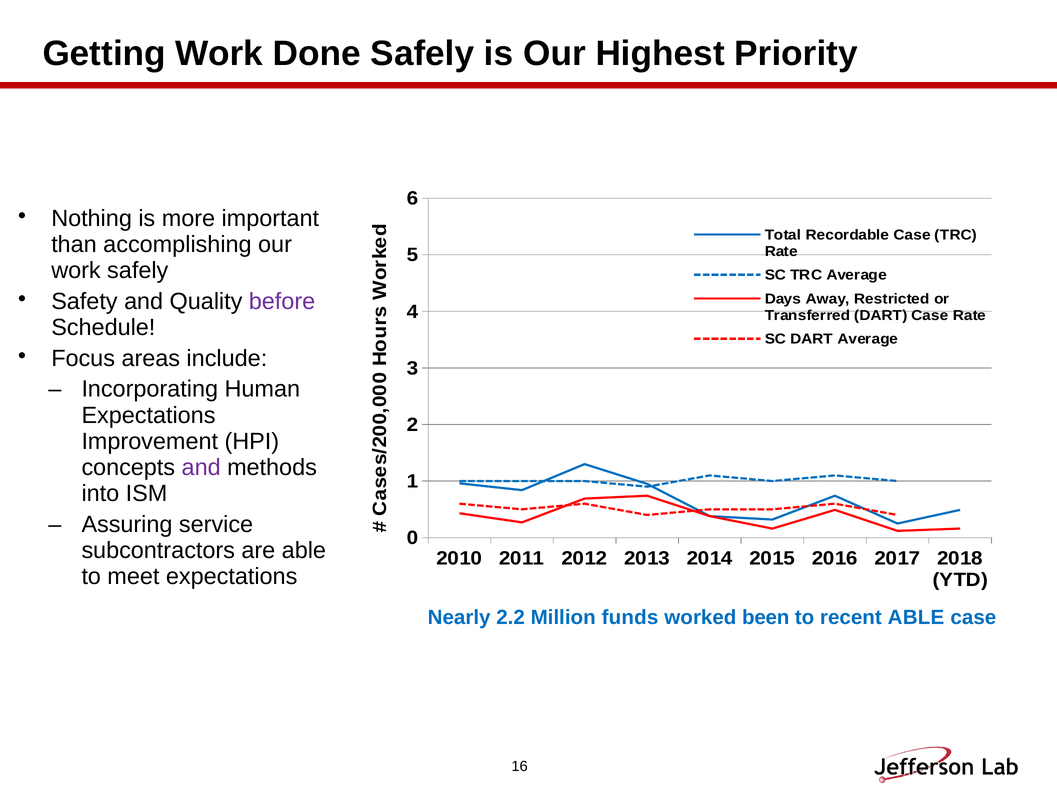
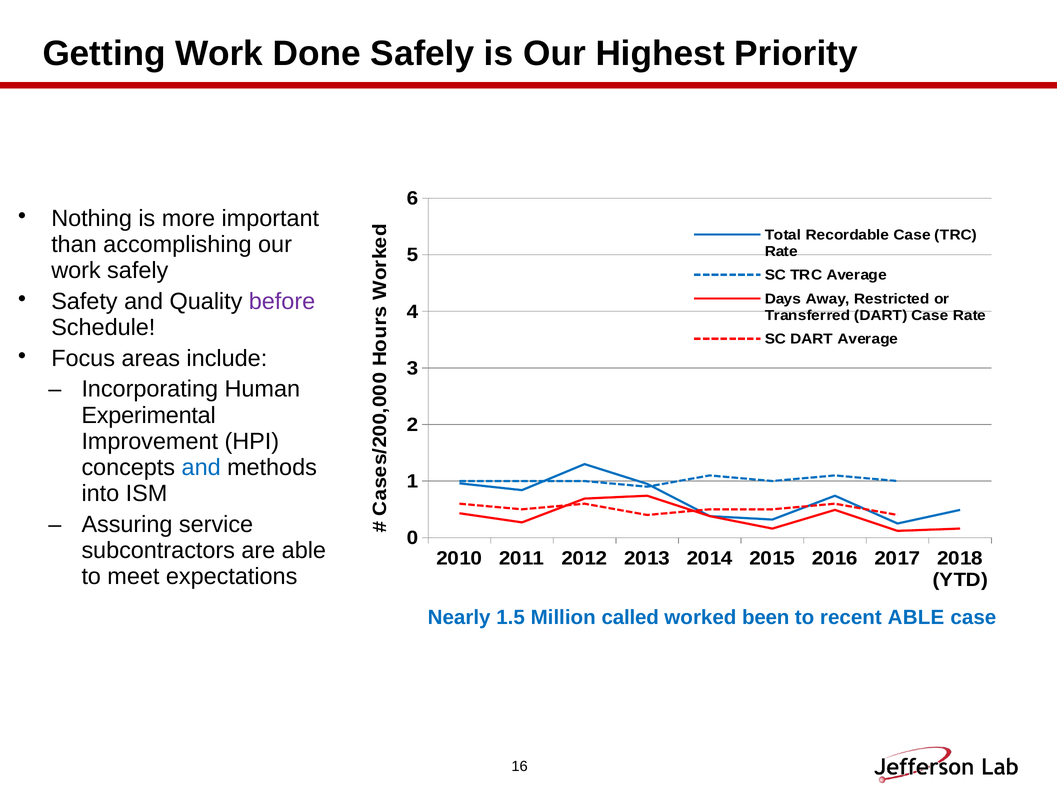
Expectations at (149, 415): Expectations -> Experimental
and at (201, 467) colour: purple -> blue
2.2: 2.2 -> 1.5
funds: funds -> called
